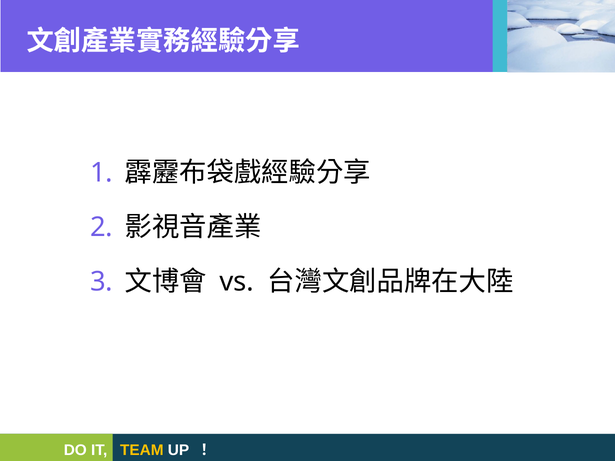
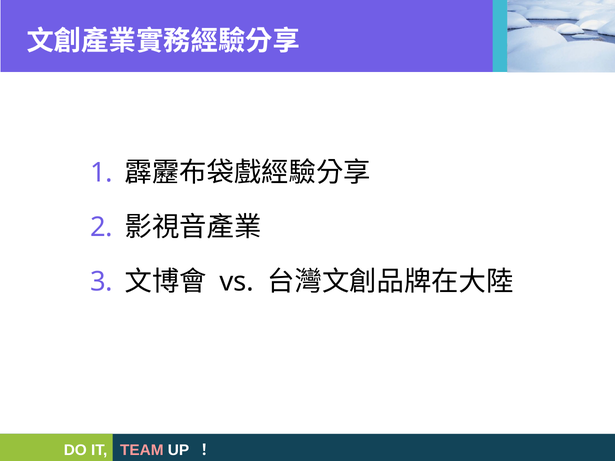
TEAM colour: yellow -> pink
